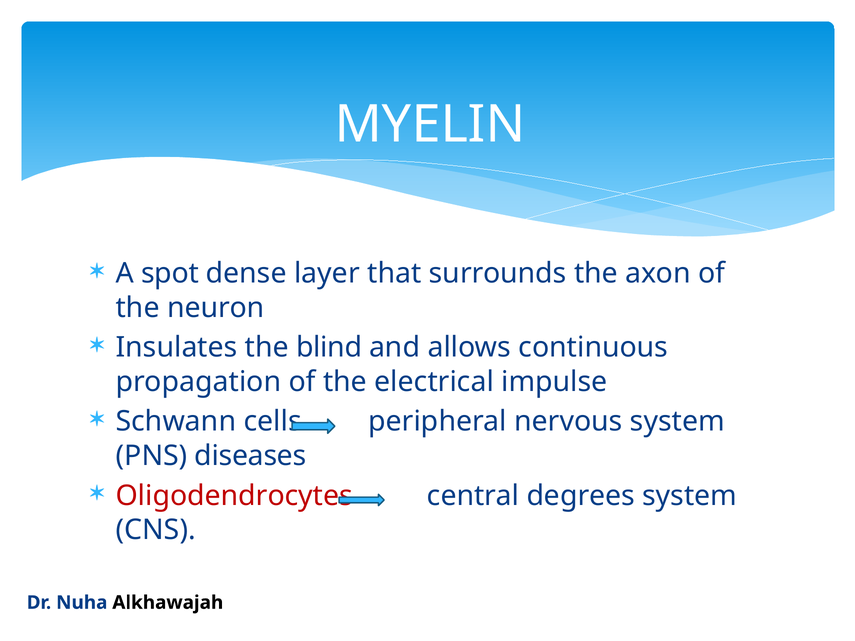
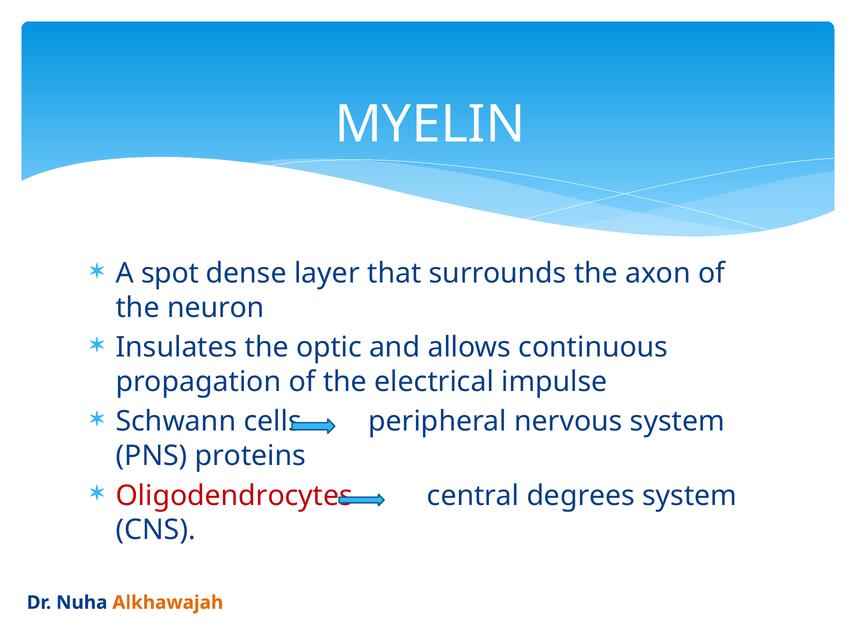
blind: blind -> optic
diseases: diseases -> proteins
Alkhawajah colour: black -> orange
